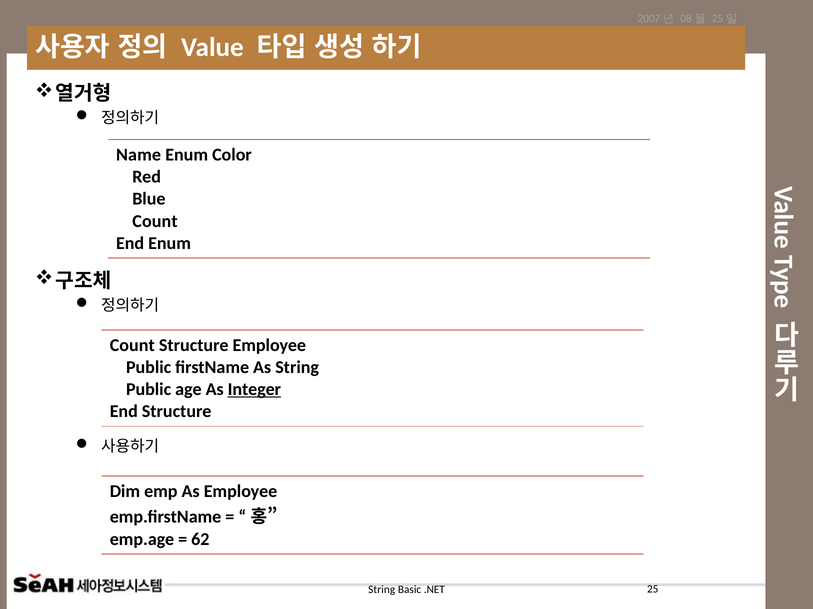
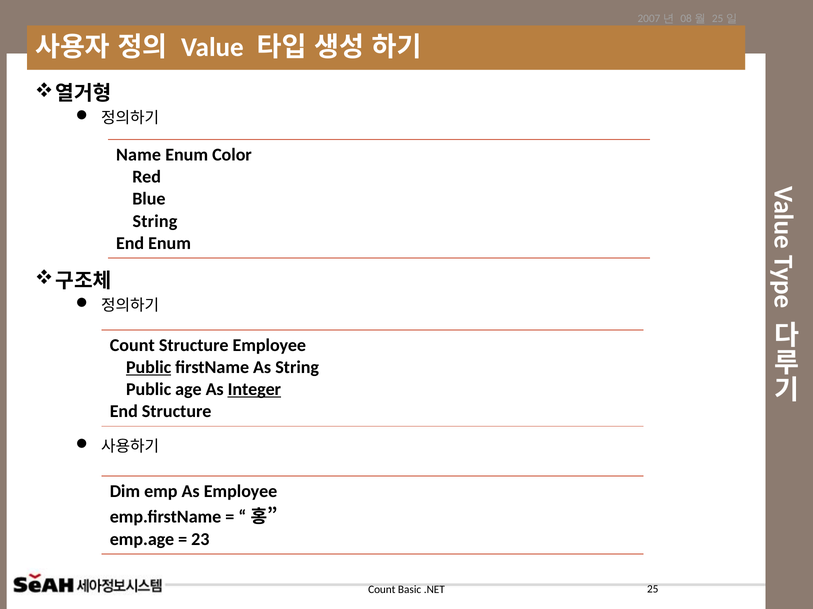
Count at (155, 221): Count -> String
Public at (149, 368) underline: none -> present
62: 62 -> 23
String at (382, 590): String -> Count
